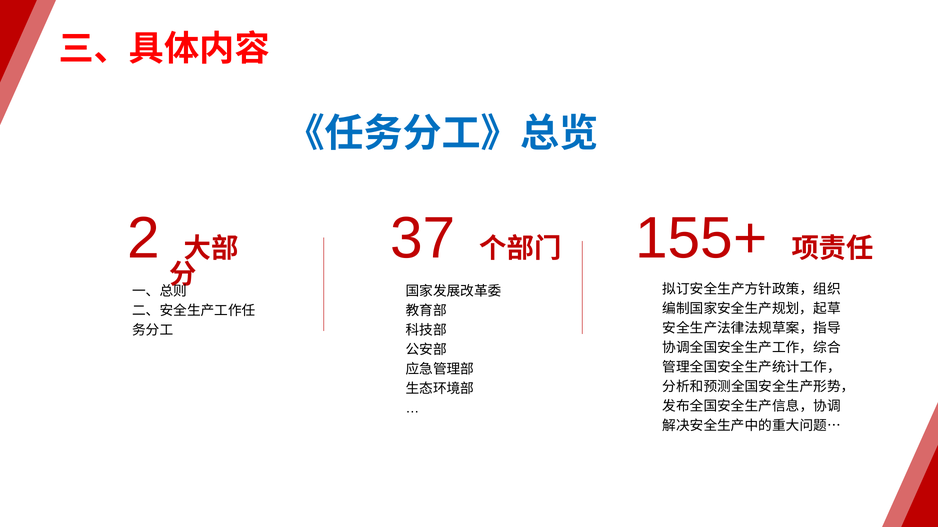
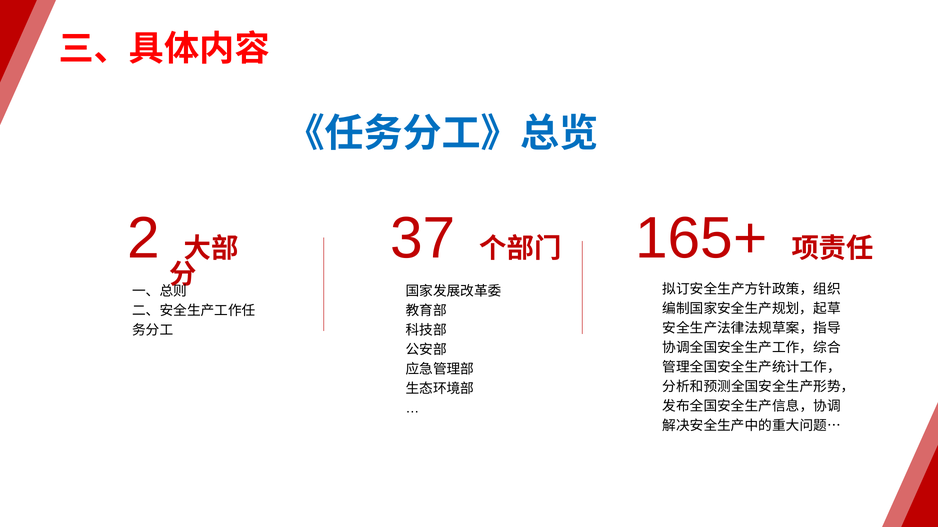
155+: 155+ -> 165+
